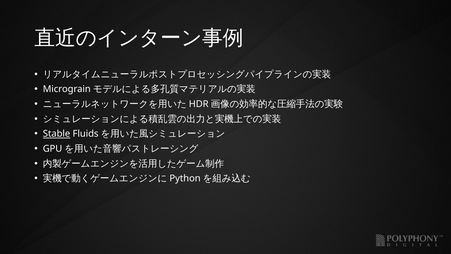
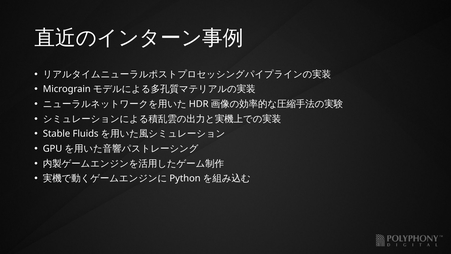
Stable underline: present -> none
